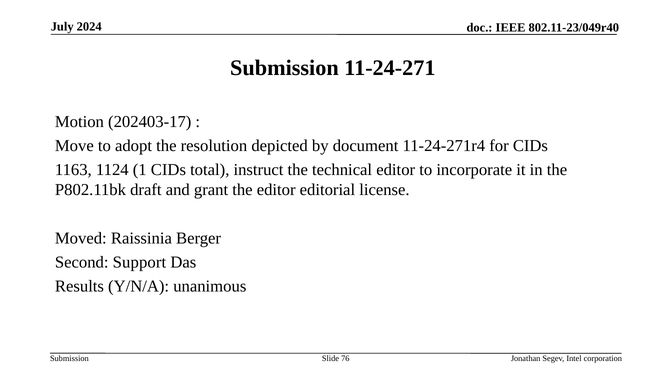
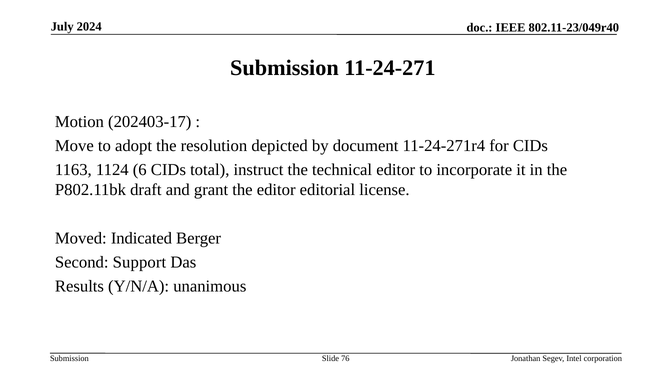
1: 1 -> 6
Raissinia: Raissinia -> Indicated
